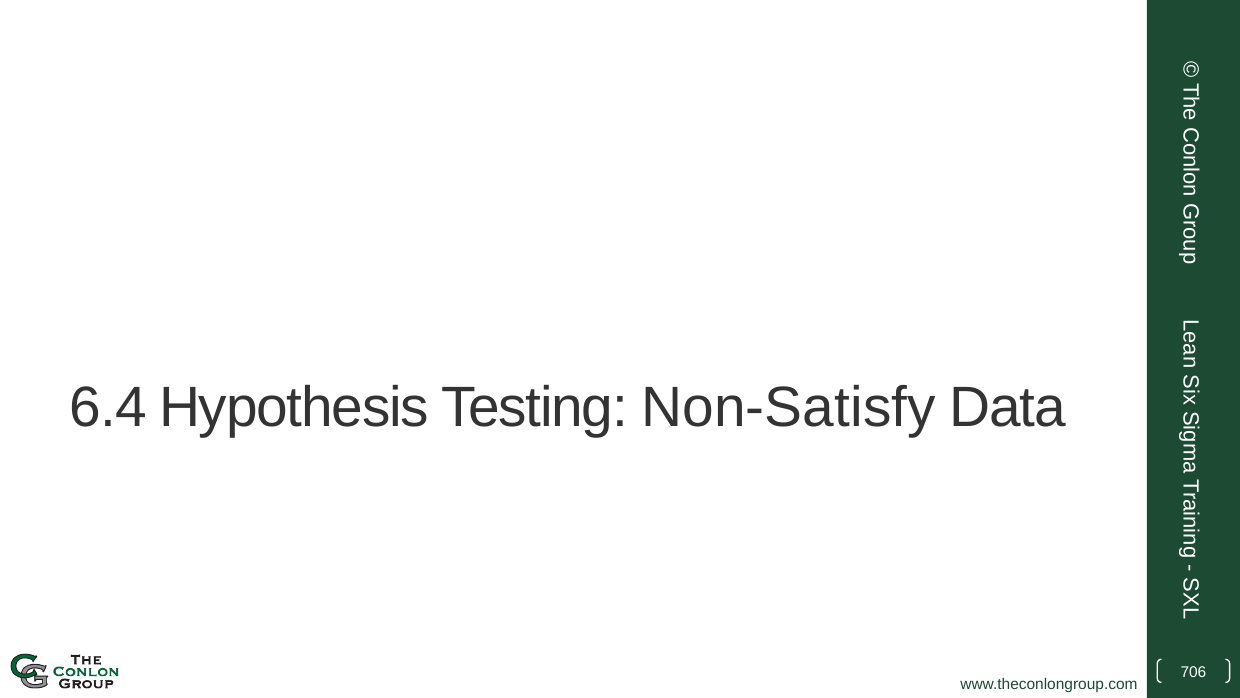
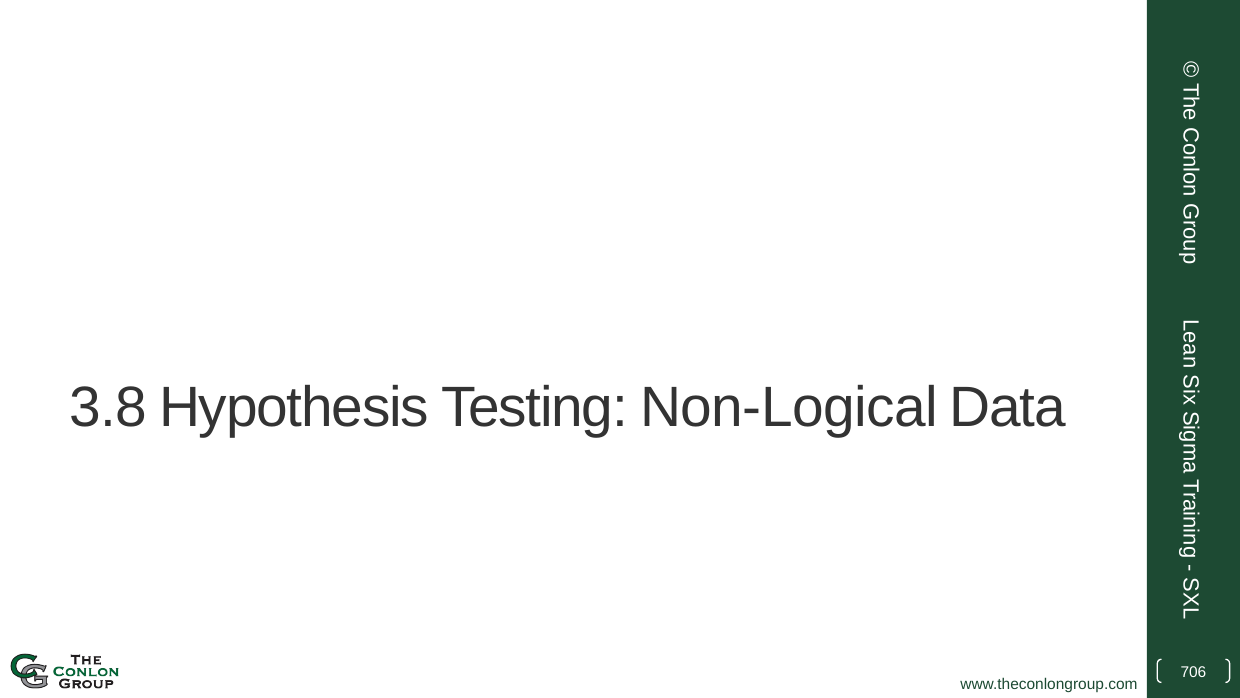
6.4: 6.4 -> 3.8
Non-Satisfy: Non-Satisfy -> Non-Logical
